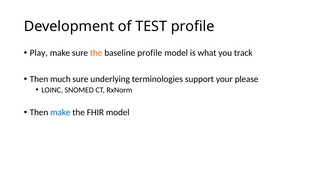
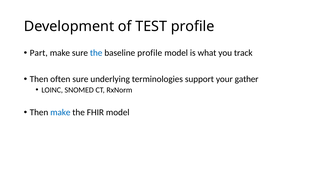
Play: Play -> Part
the at (96, 53) colour: orange -> blue
much: much -> often
please: please -> gather
